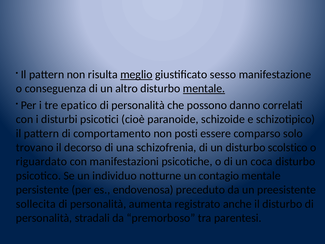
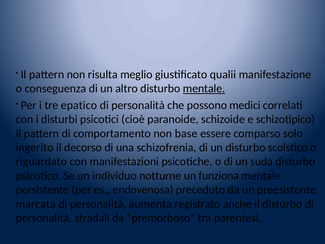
meglio underline: present -> none
sesso: sesso -> qualii
danno: danno -> medici
posti: posti -> base
trovano: trovano -> ingerito
coca: coca -> suda
contagio: contagio -> funziona
sollecita: sollecita -> marcata
